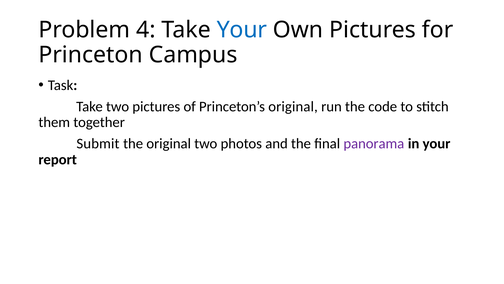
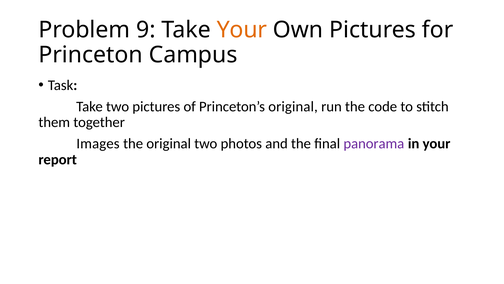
4: 4 -> 9
Your at (242, 30) colour: blue -> orange
Submit: Submit -> Images
